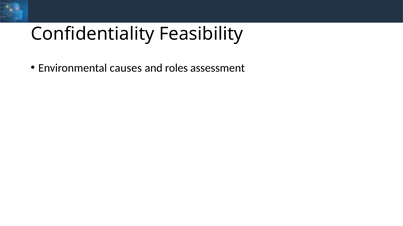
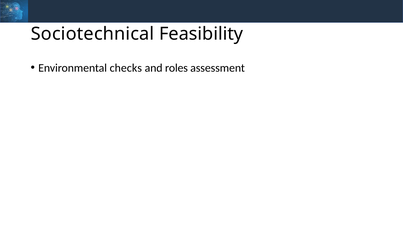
Confidentiality: Confidentiality -> Sociotechnical
causes: causes -> checks
